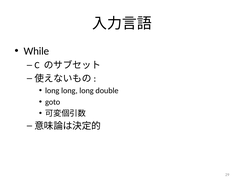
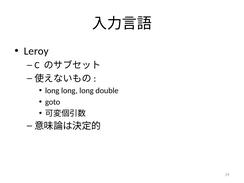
While: While -> Leroy
